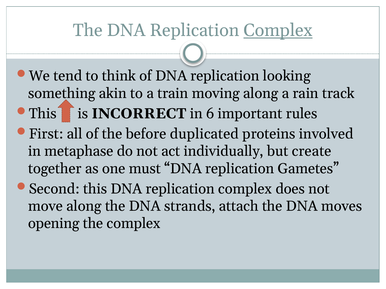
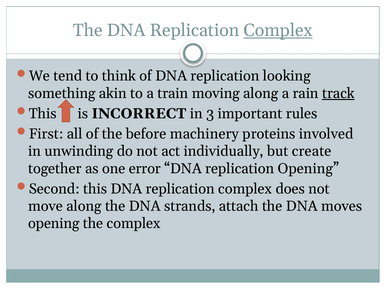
track underline: none -> present
6: 6 -> 3
duplicated: duplicated -> machinery
metaphase: metaphase -> unwinding
must: must -> error
replication Gametes: Gametes -> Opening
